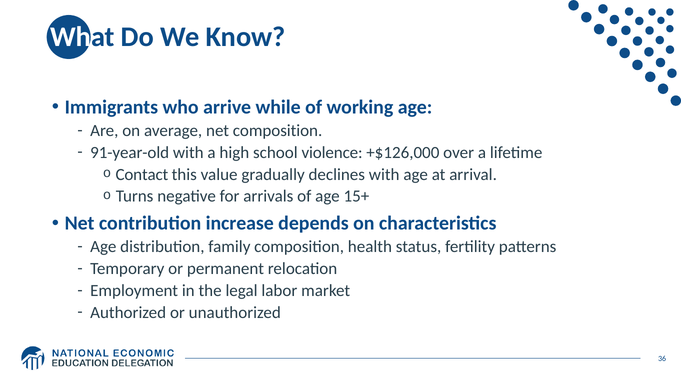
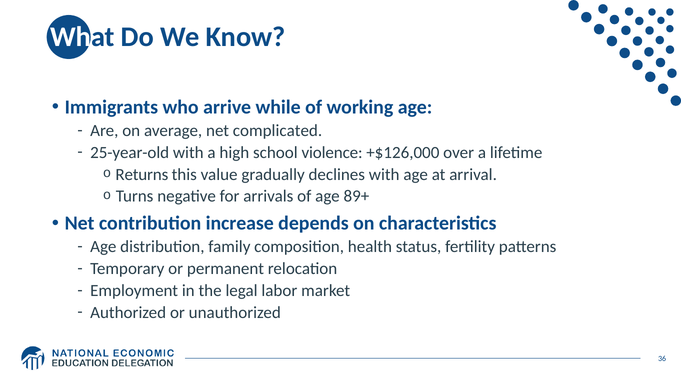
net composition: composition -> complicated
91-year-old: 91-year-old -> 25-year-old
Contact: Contact -> Returns
15+: 15+ -> 89+
